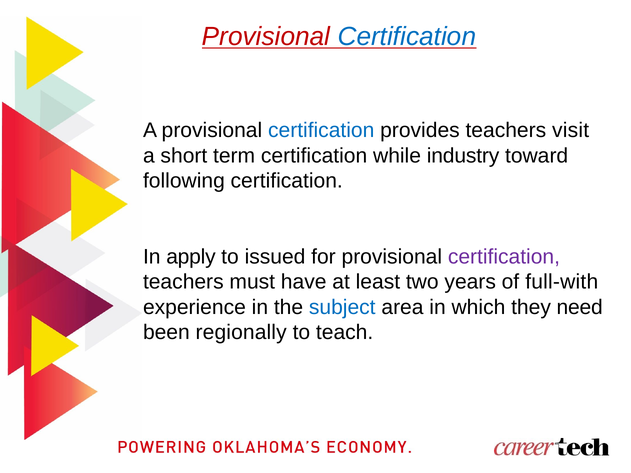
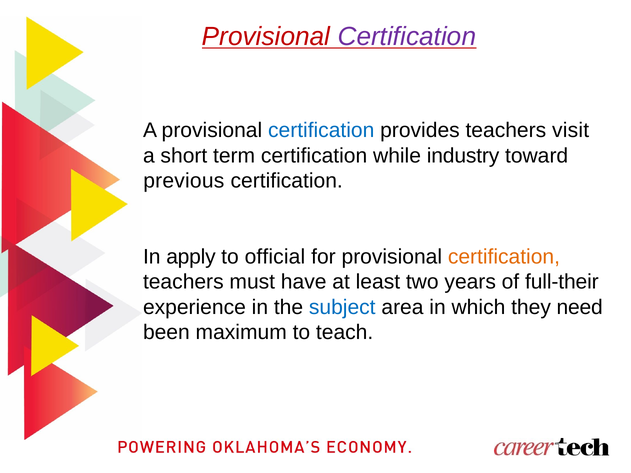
Certification at (407, 36) colour: blue -> purple
following: following -> previous
issued: issued -> official
certification at (504, 257) colour: purple -> orange
full-with: full-with -> full-their
regionally: regionally -> maximum
